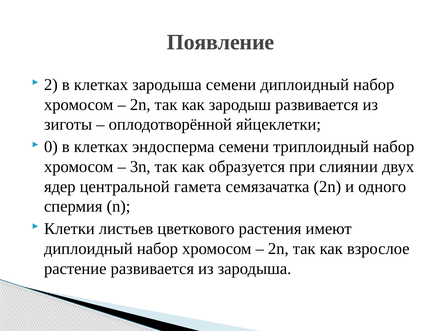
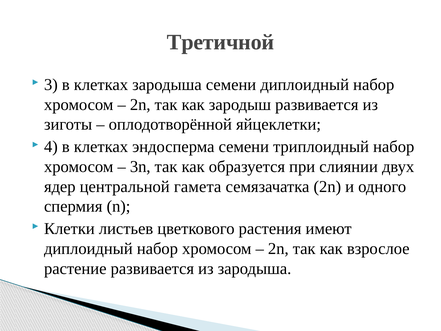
Появление: Появление -> Третичной
2: 2 -> 3
0: 0 -> 4
